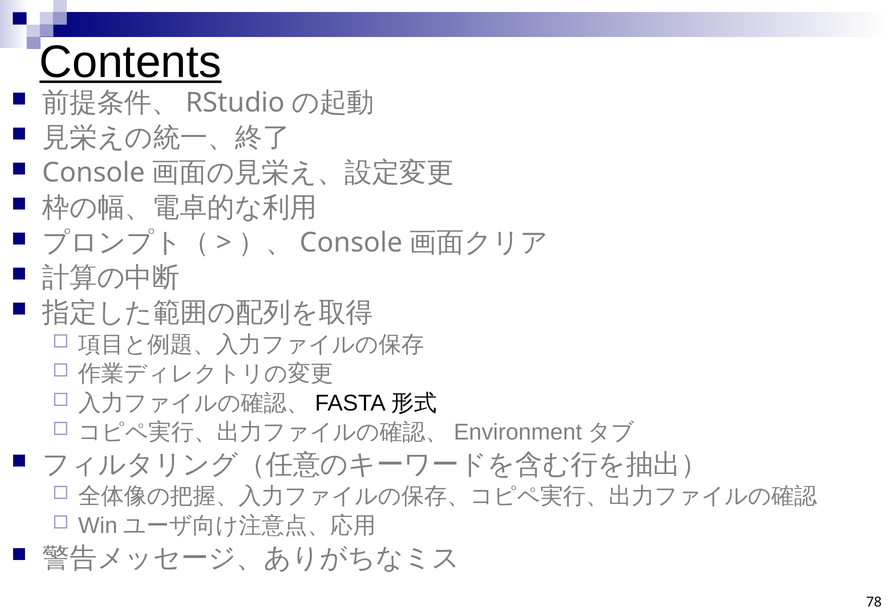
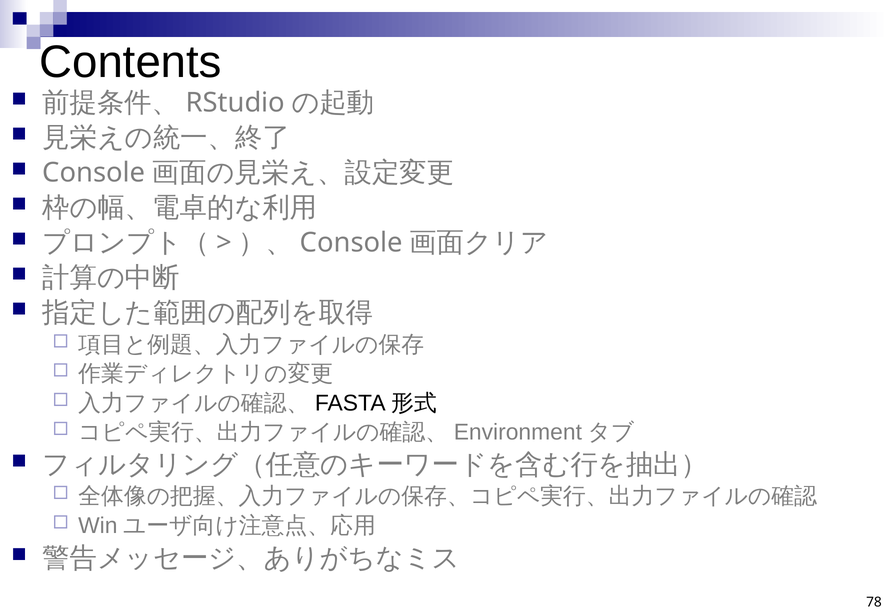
Contents underline: present -> none
